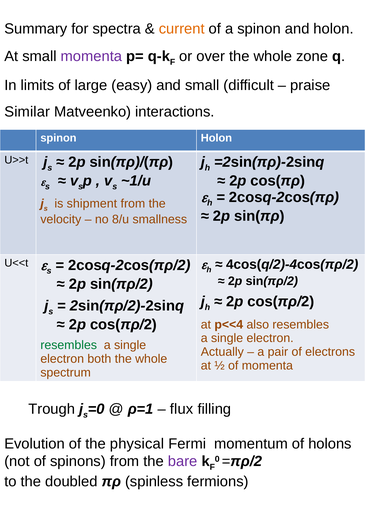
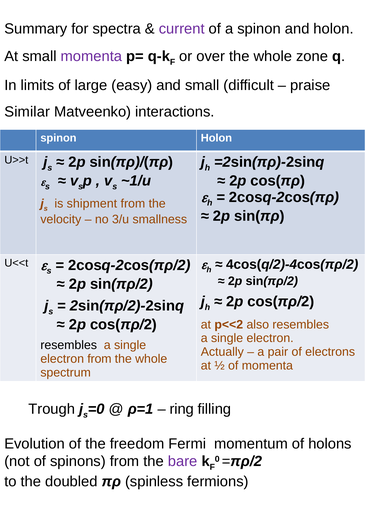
current colour: orange -> purple
8/u: 8/u -> 3/u
p<<4: p<<4 -> p<<2
resembles at (69, 345) colour: green -> black
electron both: both -> from
flux: flux -> ring
physical: physical -> freedom
